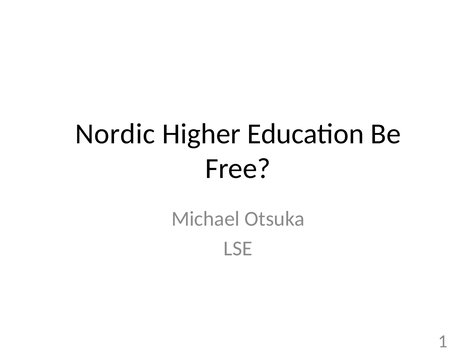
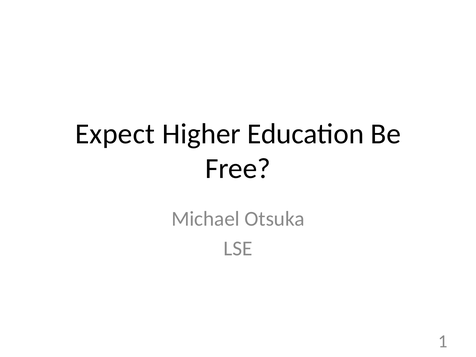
Nordic: Nordic -> Expect
